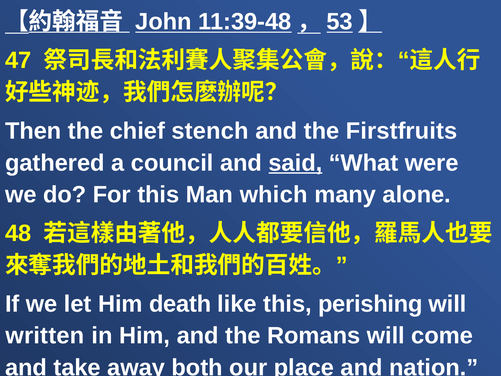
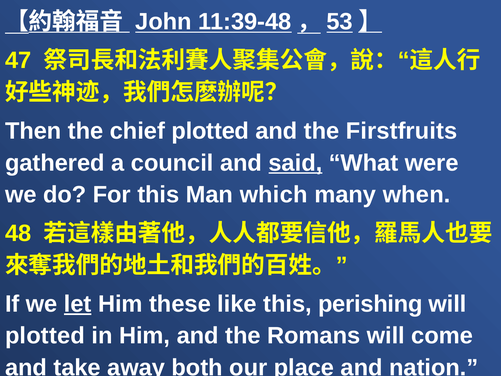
chief stench: stench -> plotted
alone: alone -> when
let underline: none -> present
death: death -> these
written at (45, 336): written -> plotted
